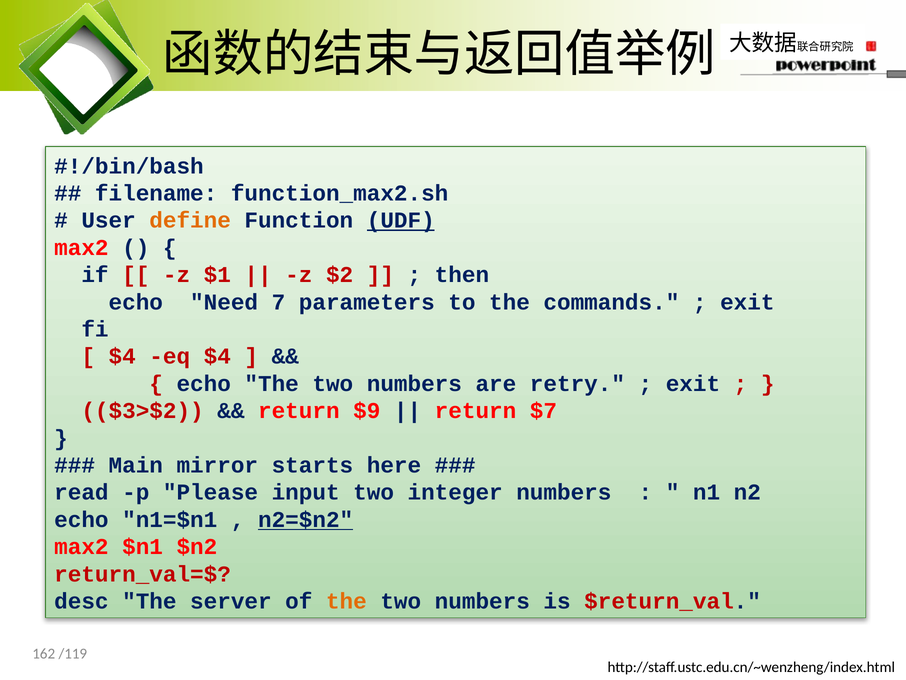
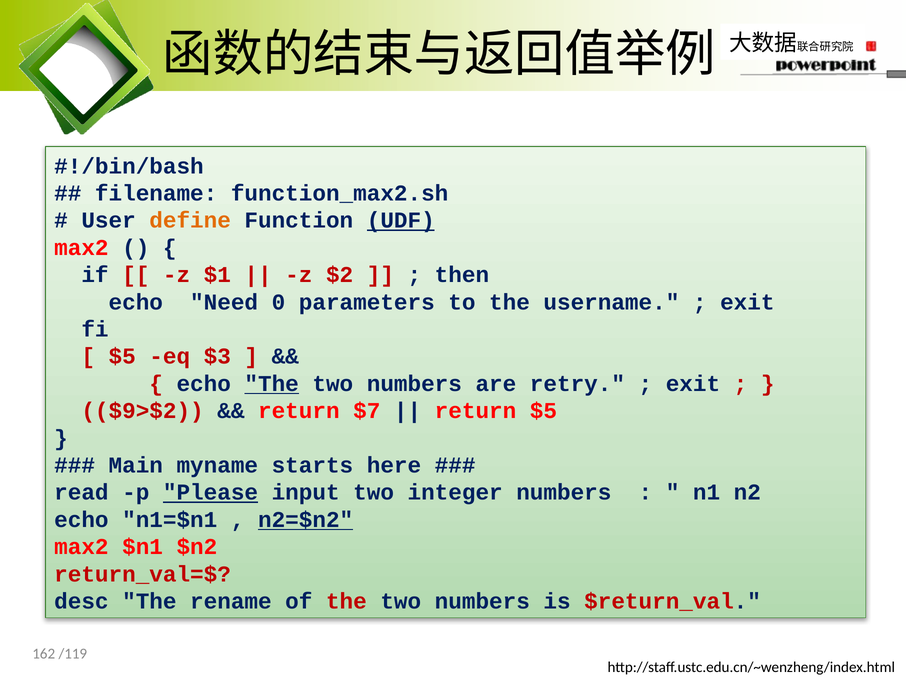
7: 7 -> 0
commands: commands -> username
$4 at (122, 356): $4 -> $5
eq $4: $4 -> $3
The at (272, 383) underline: none -> present
$3>$2: $3>$2 -> $9>$2
$9: $9 -> $7
return $7: $7 -> $5
mirror: mirror -> myname
Please underline: none -> present
server: server -> rename
the at (346, 601) colour: orange -> red
